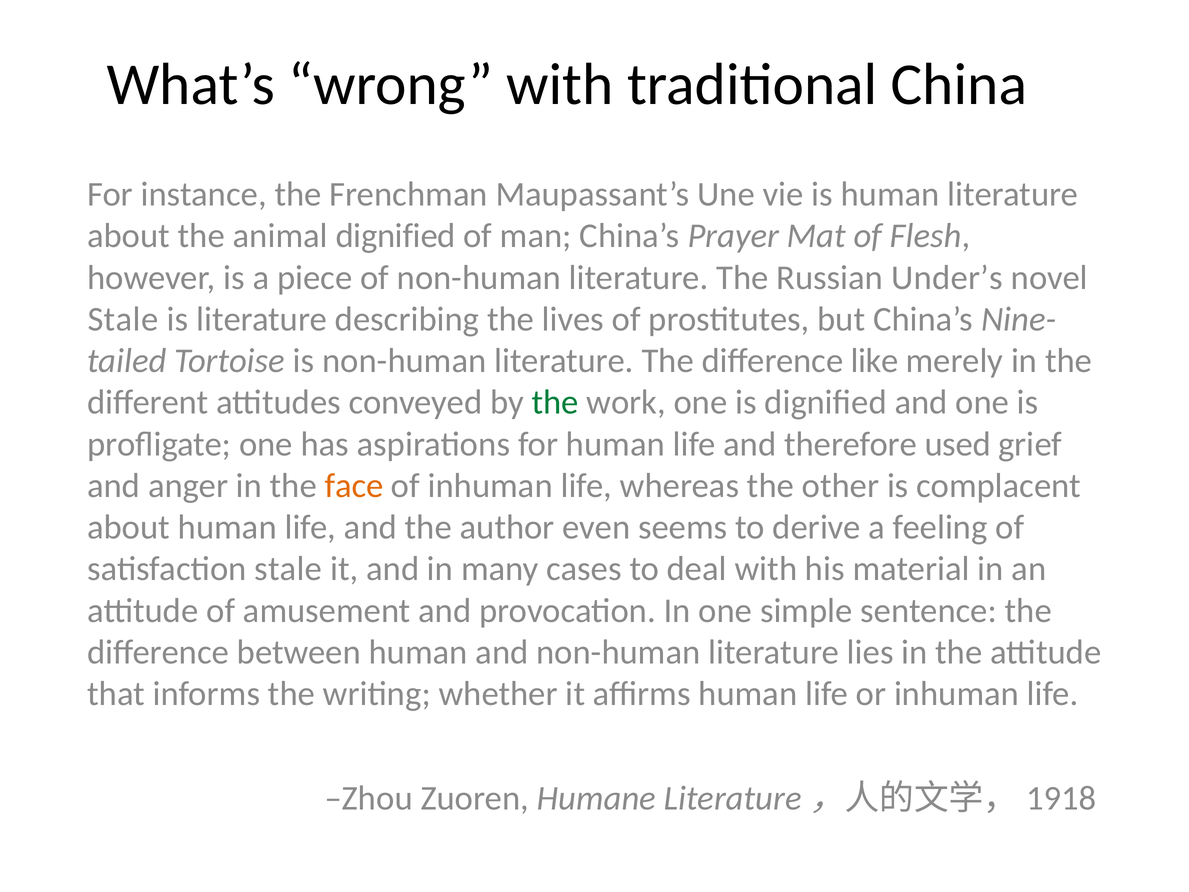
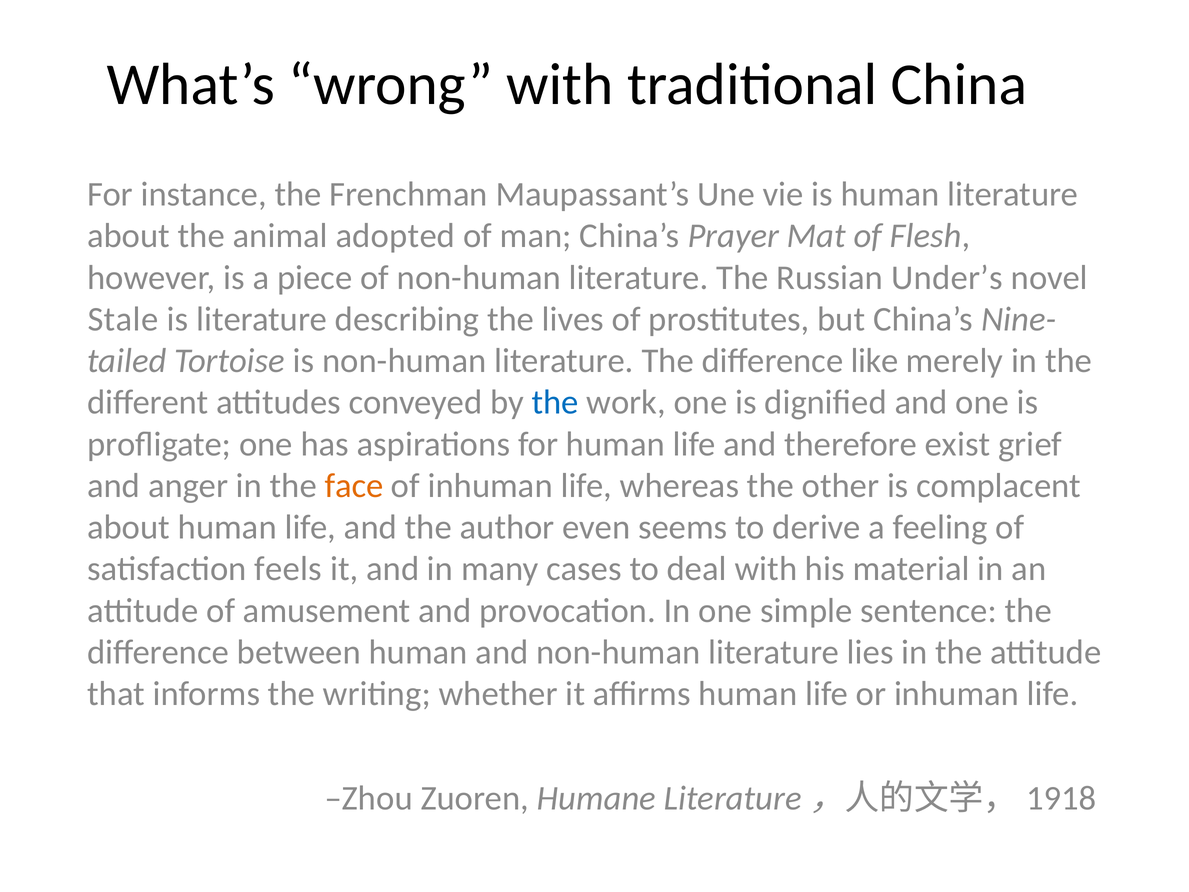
animal dignified: dignified -> adopted
the at (555, 402) colour: green -> blue
used: used -> exist
satisfaction stale: stale -> feels
